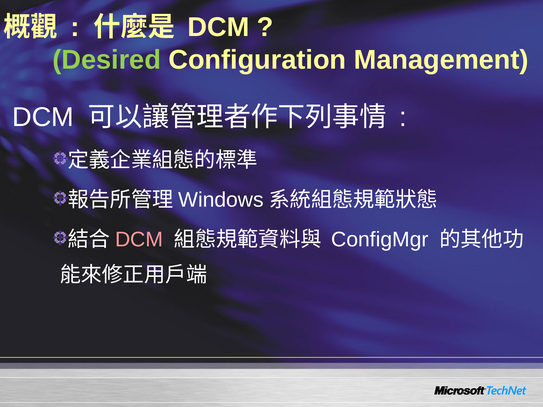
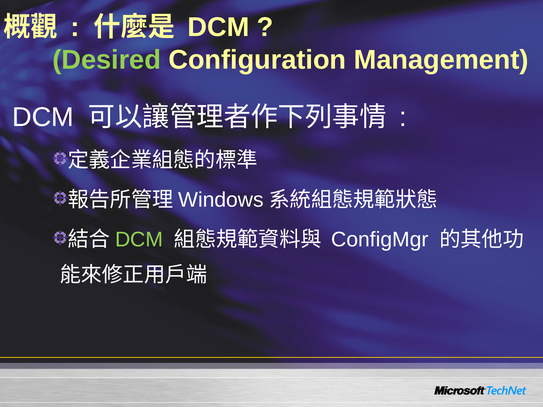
DCM at (139, 240) colour: pink -> light green
